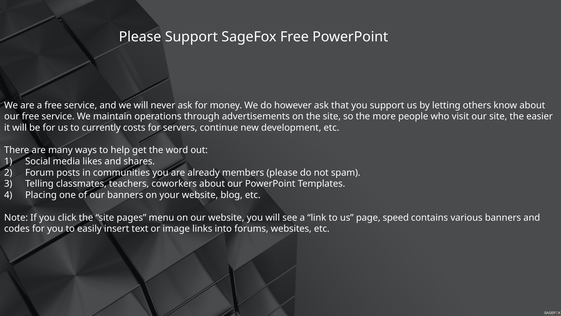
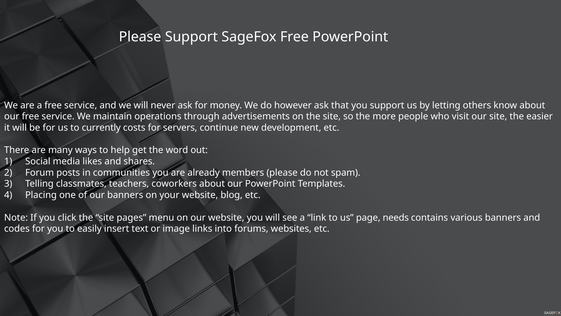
speed: speed -> needs
